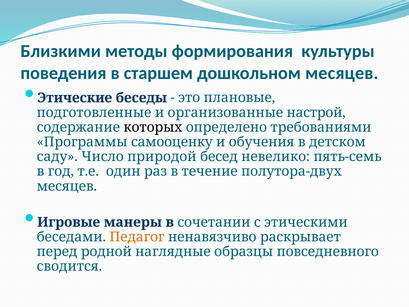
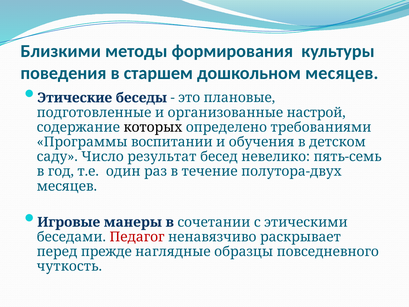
самооценку: самооценку -> воспитании
природой: природой -> результат
Педагог colour: orange -> red
родной: родной -> прежде
сводится: сводится -> чуткость
